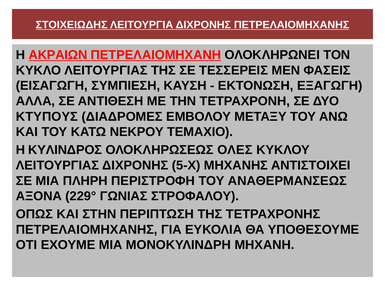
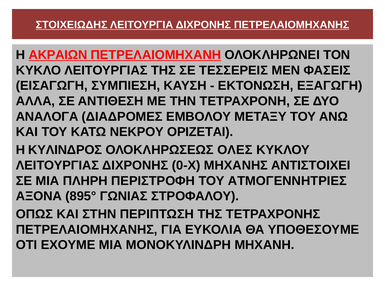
ΚΤΥΠΟΥΣ: ΚΤΥΠΟΥΣ -> ΑΝΑΛΟΓΑ
ΤΕΜΑΧΙΟ: ΤΕΜΑΧΙΟ -> ΟΡΙΖΕΤΑΙ
5-Χ: 5-Χ -> 0-Χ
ΑΝΑΘΕΡΜΑΝΣΕΩΣ: ΑΝΑΘΕΡΜΑΝΣΕΩΣ -> ΑΤΜΟΓΕΝΝΗΤΡΙΕΣ
229°: 229° -> 895°
